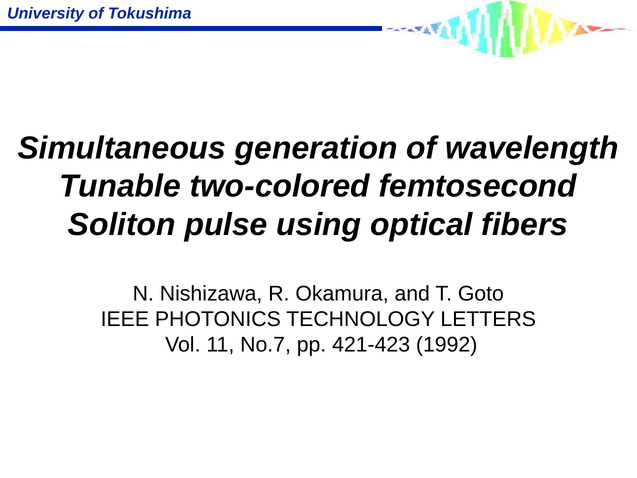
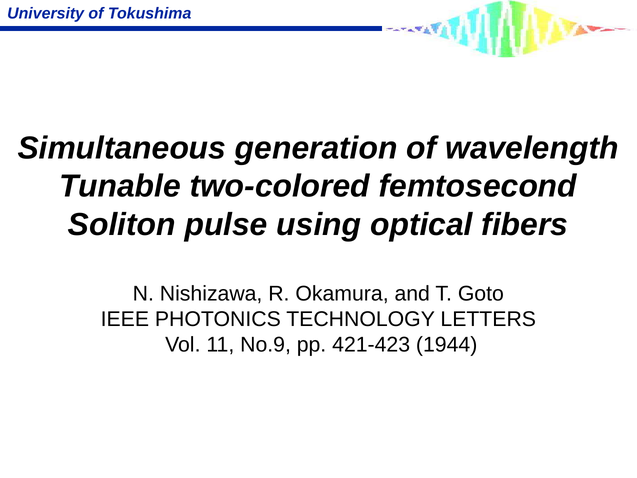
No.7: No.7 -> No.9
1992: 1992 -> 1944
